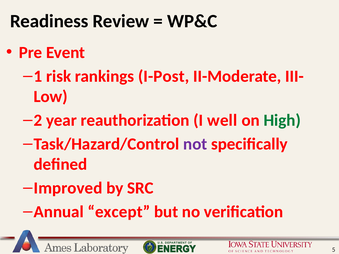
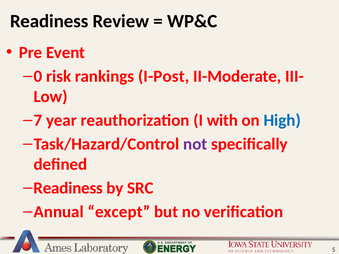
1: 1 -> 0
2: 2 -> 7
well: well -> with
High colour: green -> blue
Improved at (68, 188): Improved -> Readiness
